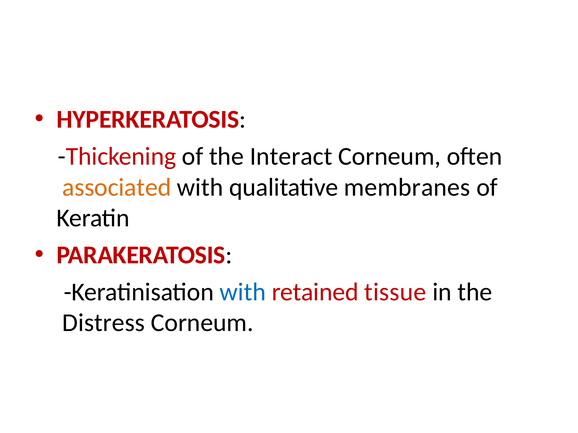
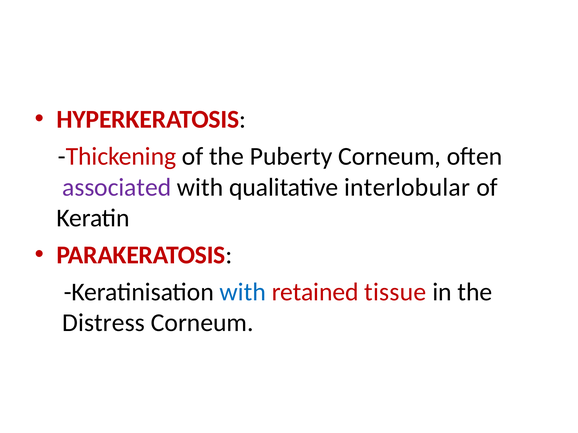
Interact: Interact -> Puberty
associated colour: orange -> purple
membranes: membranes -> interlobular
